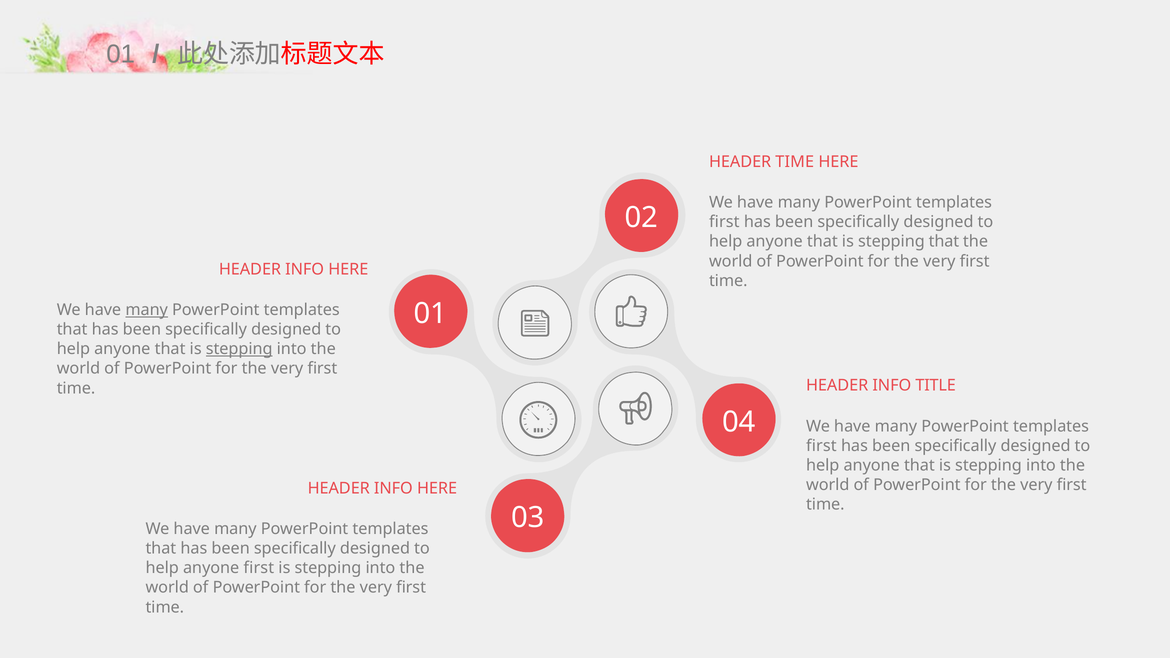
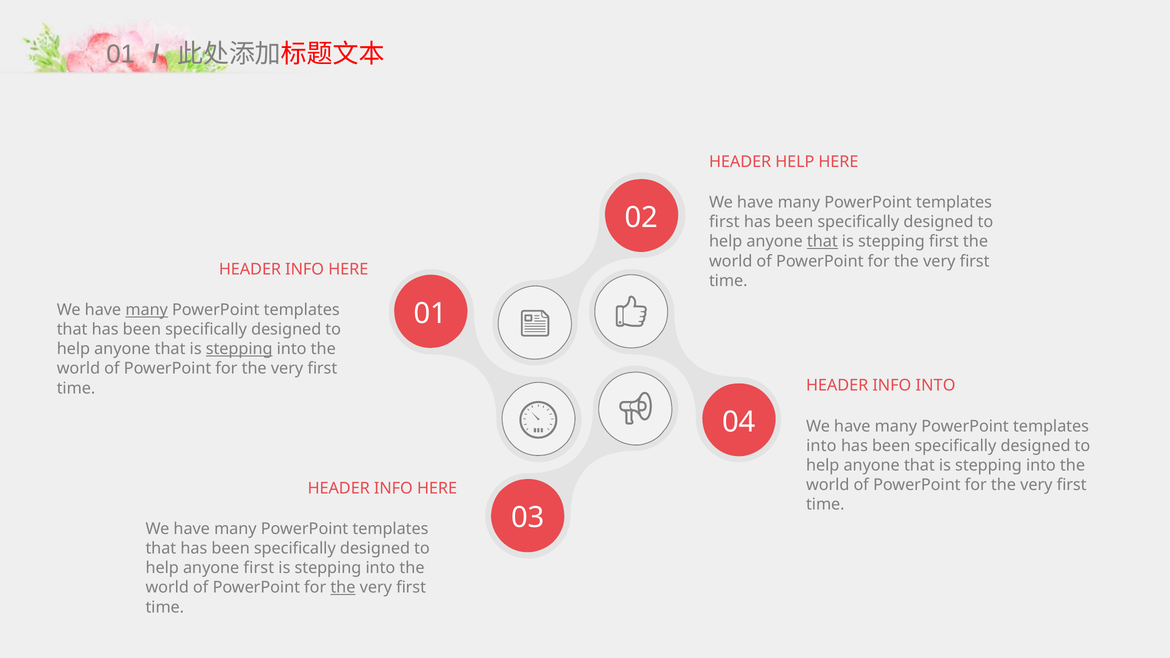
HEADER TIME: TIME -> HELP
that at (822, 242) underline: none -> present
stepping that: that -> first
INFO TITLE: TITLE -> INTO
first at (821, 446): first -> into
the at (343, 588) underline: none -> present
